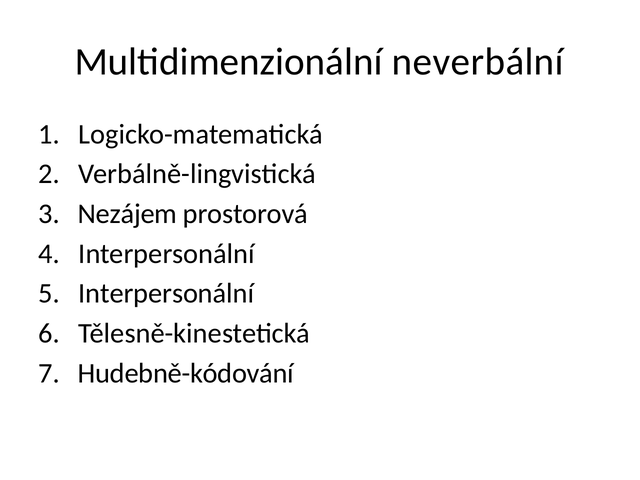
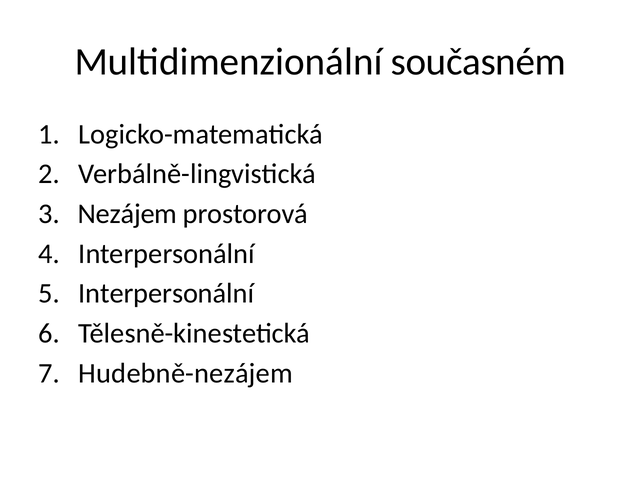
neverbální: neverbální -> současném
Hudebně-kódování: Hudebně-kódování -> Hudebně-nezájem
